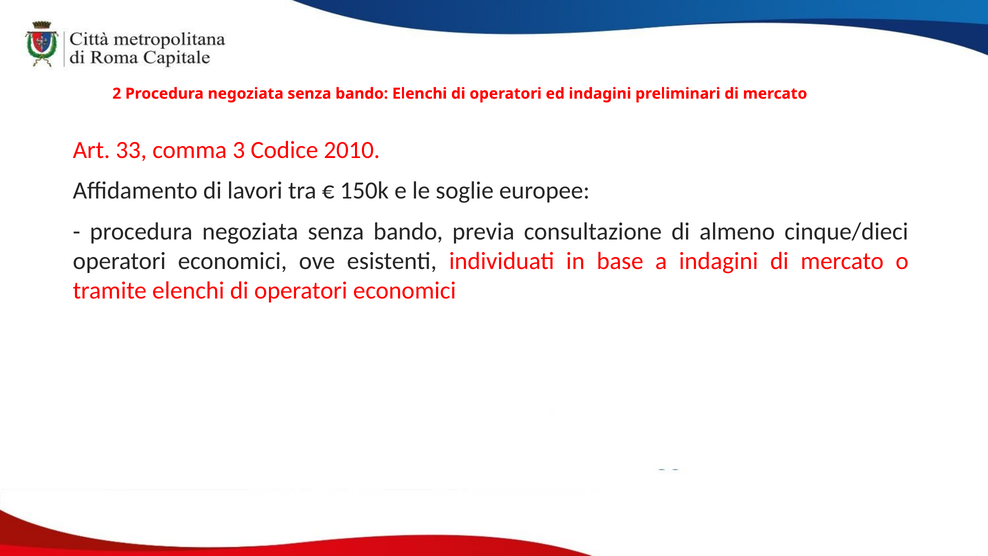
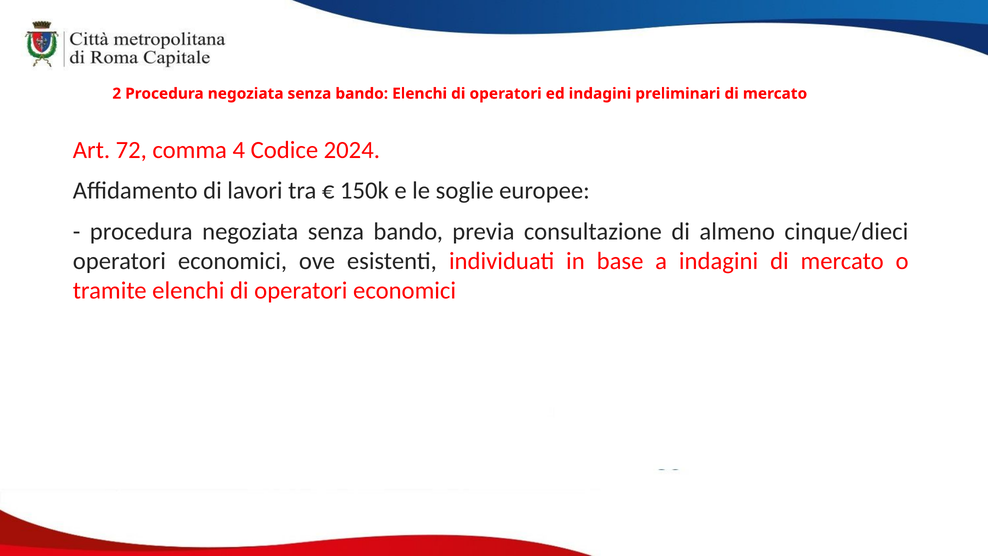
33: 33 -> 72
3: 3 -> 4
2010: 2010 -> 2024
